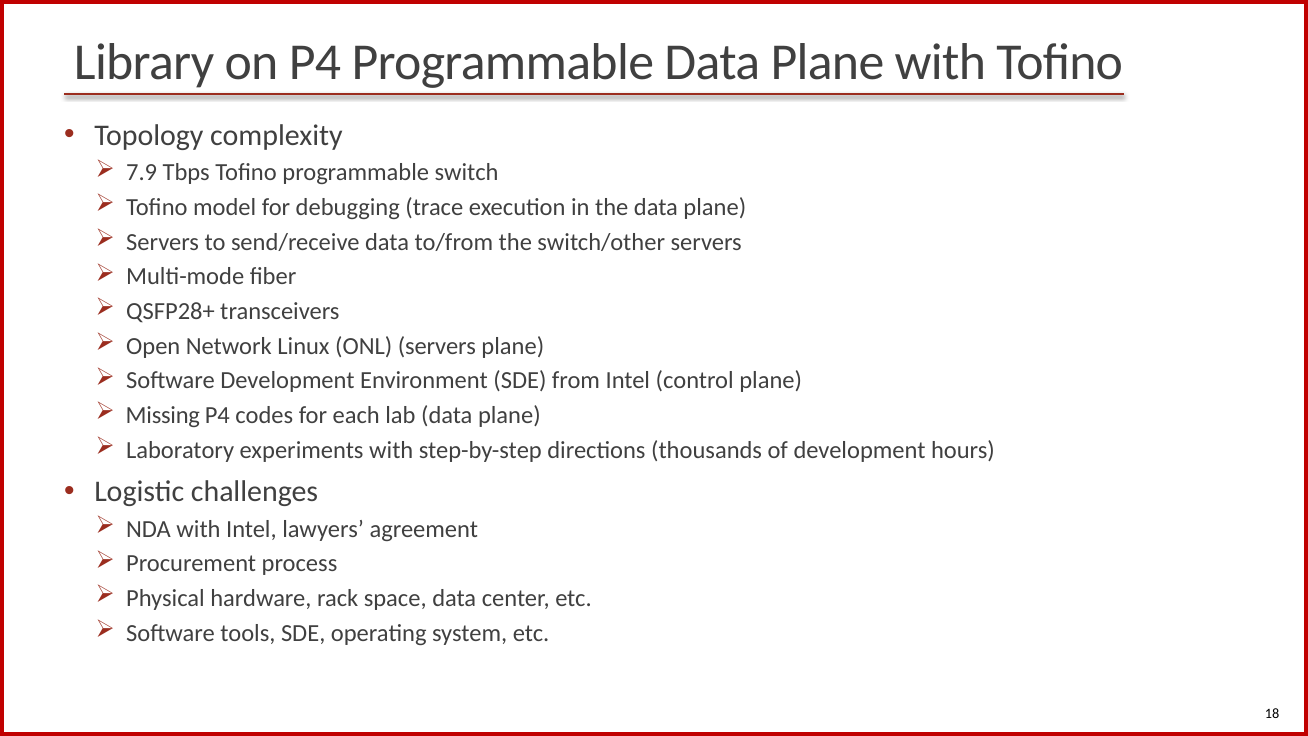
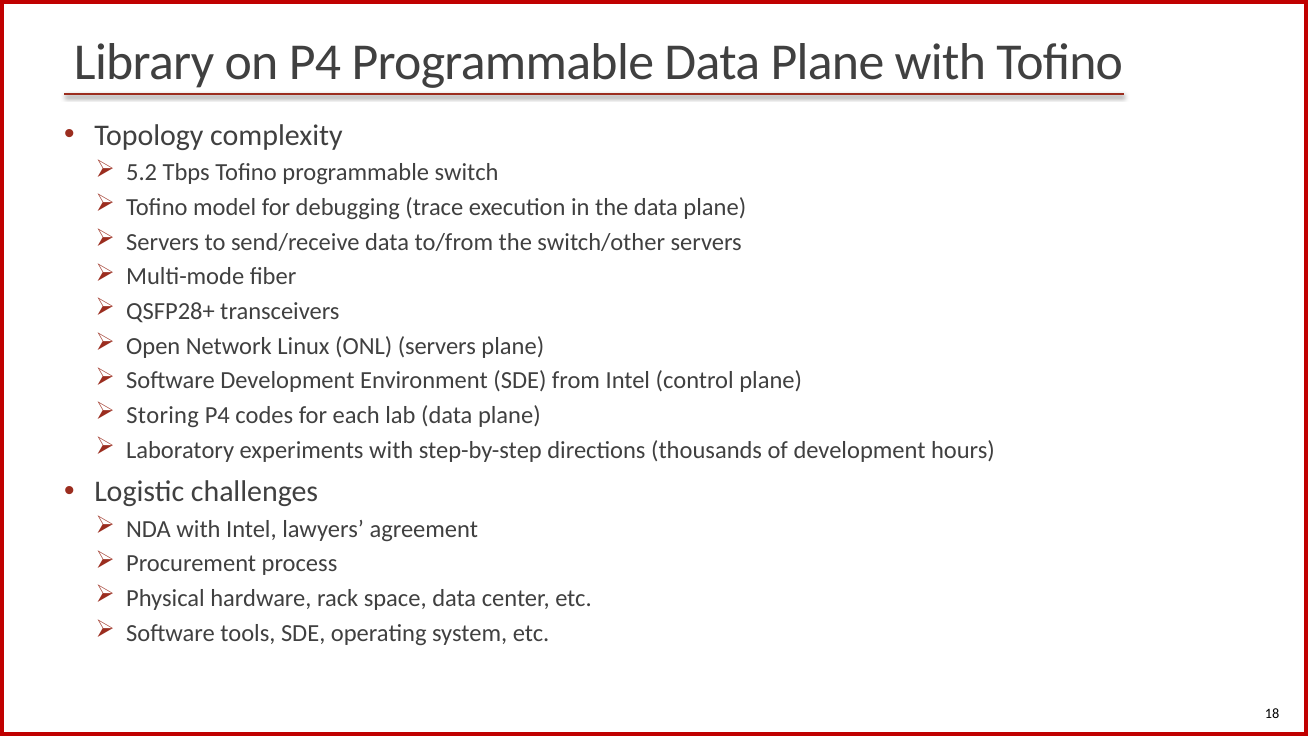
7.9: 7.9 -> 5.2
Missing: Missing -> Storing
